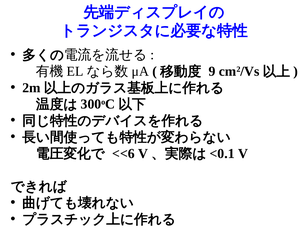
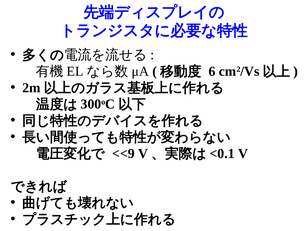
9: 9 -> 6
<<6: <<6 -> <<9
